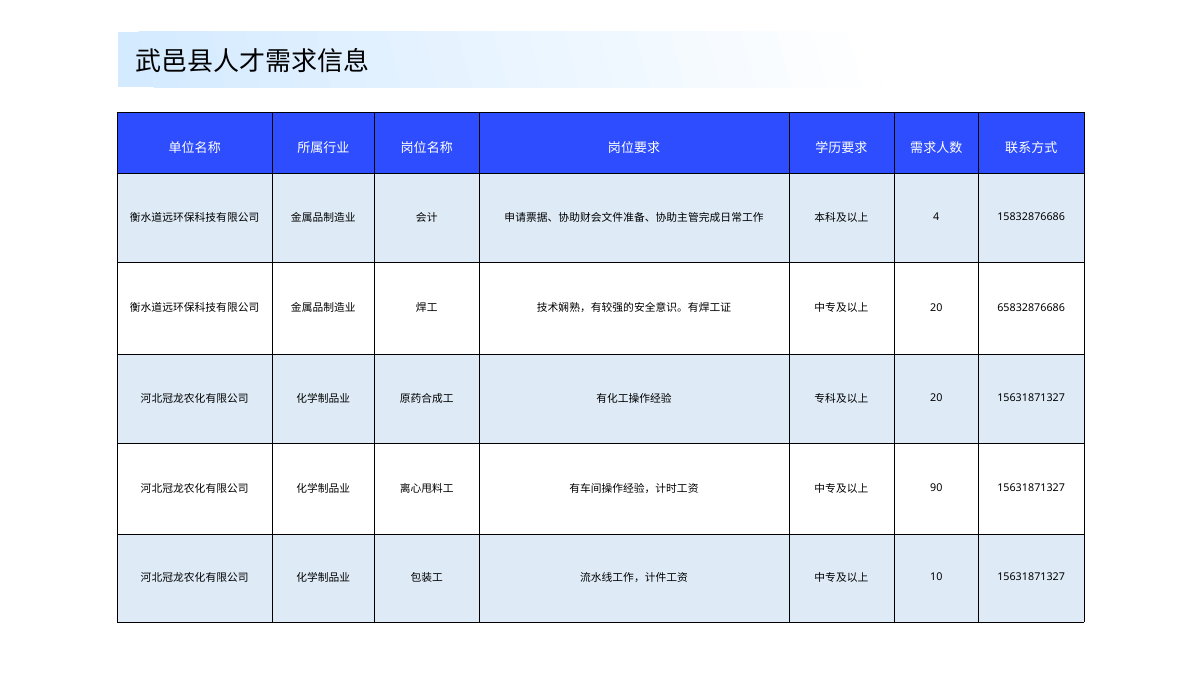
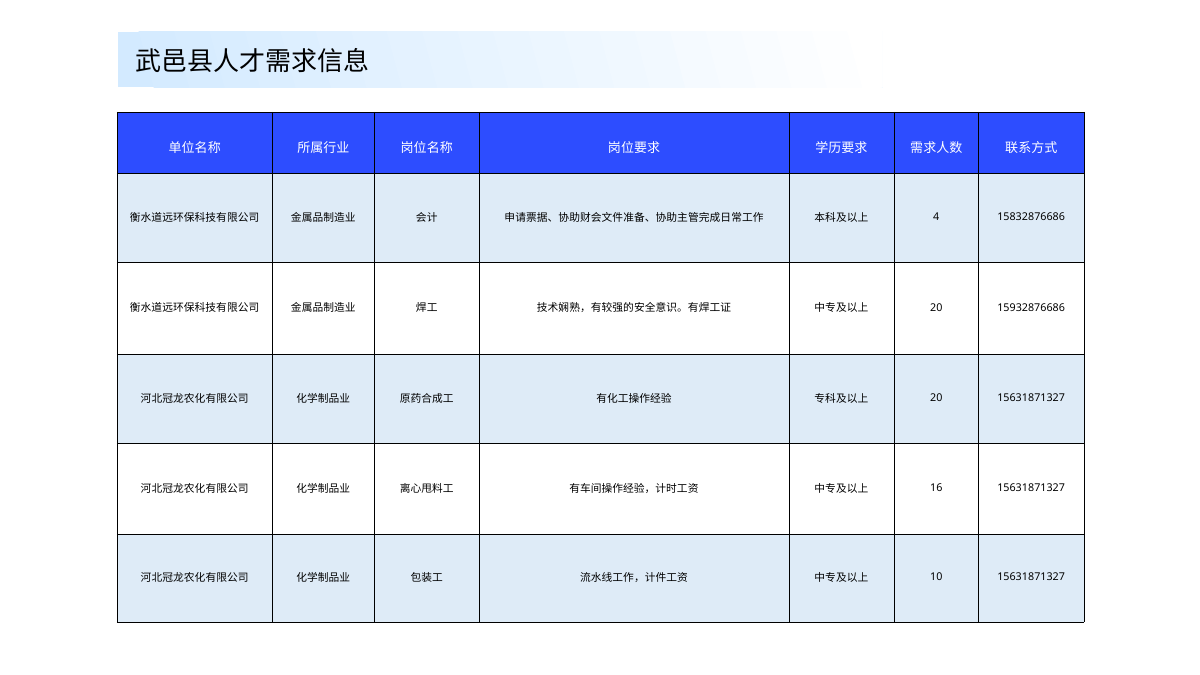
65832876686: 65832876686 -> 15932876686
90: 90 -> 16
